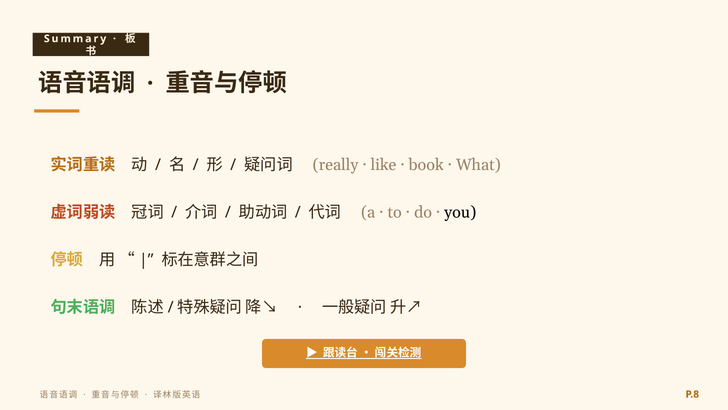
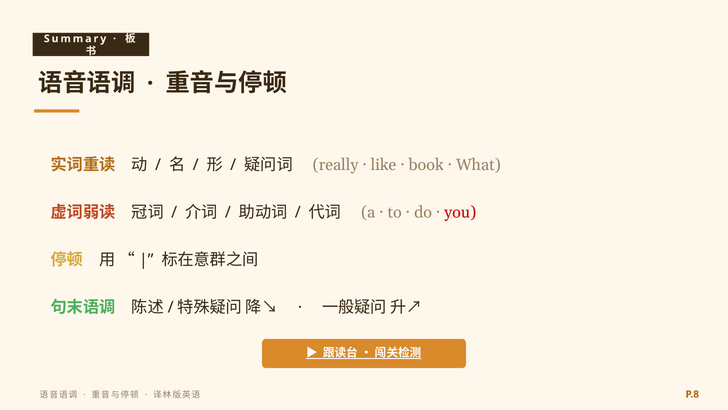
you colour: black -> red
